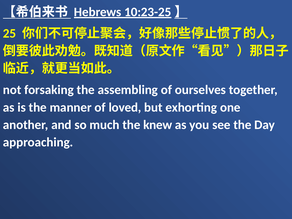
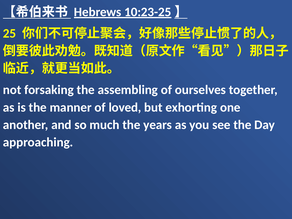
knew: knew -> years
